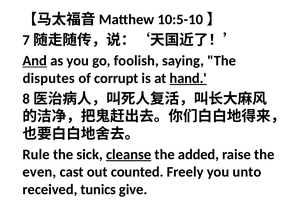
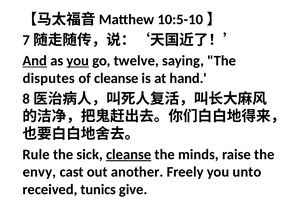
you at (78, 61) underline: none -> present
foolish: foolish -> twelve
of corrupt: corrupt -> cleanse
hand underline: present -> none
added: added -> minds
even: even -> envy
counted: counted -> another
